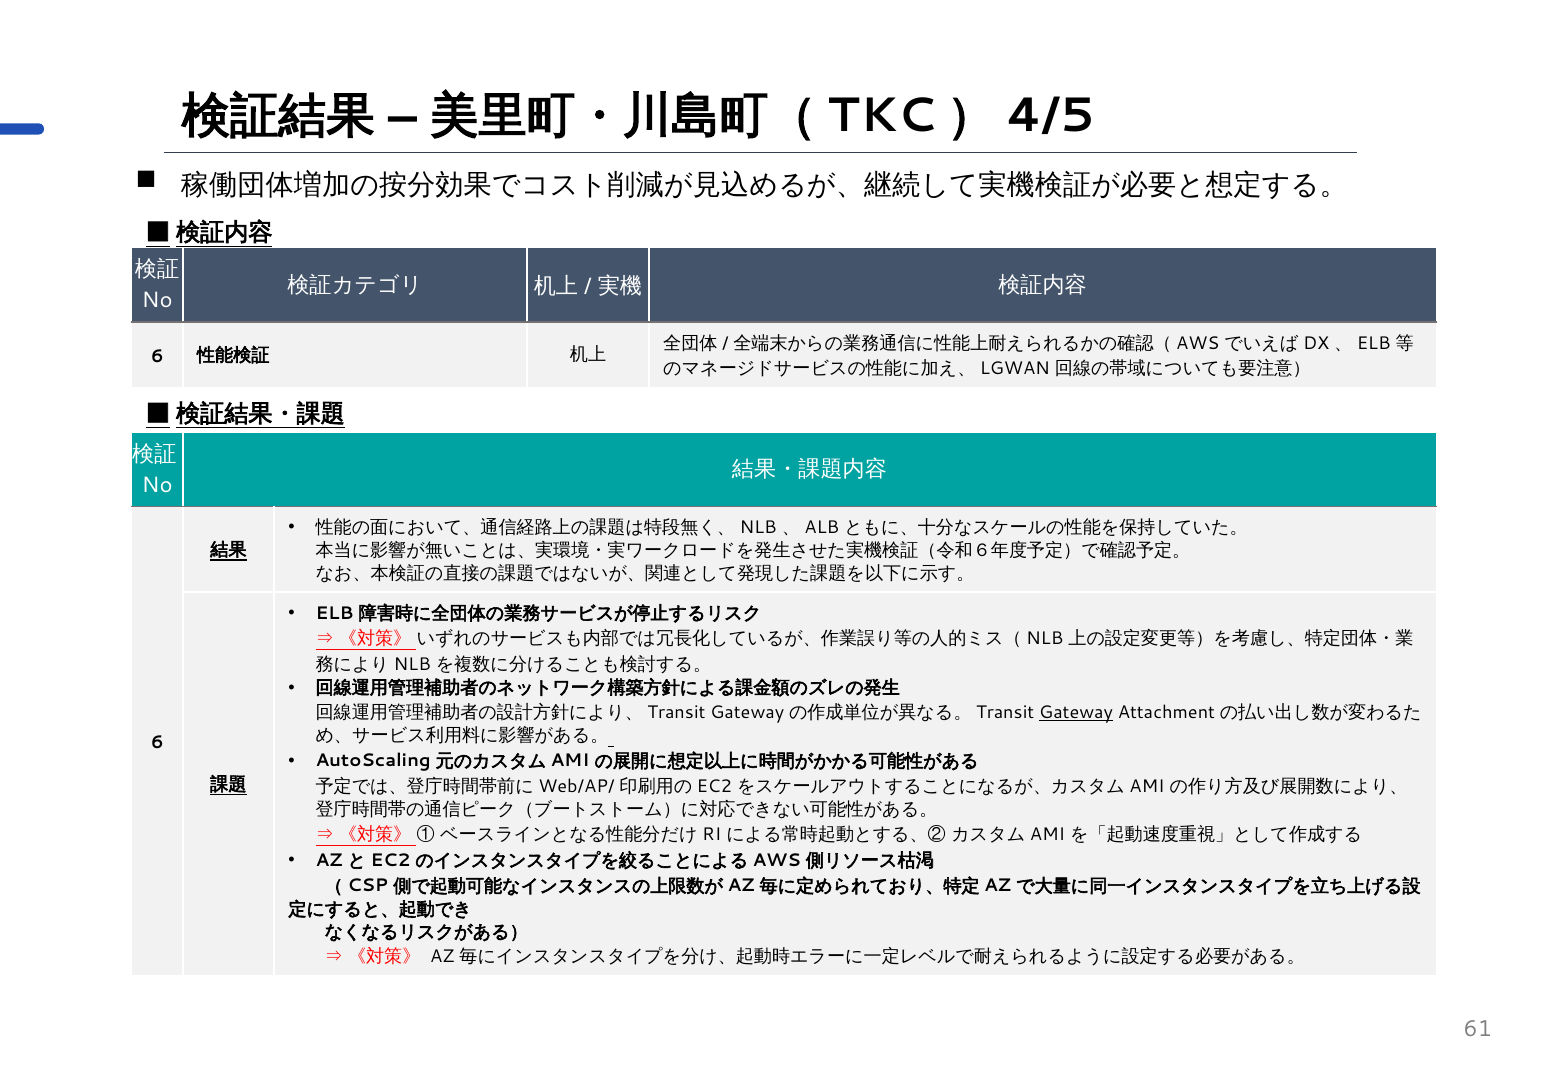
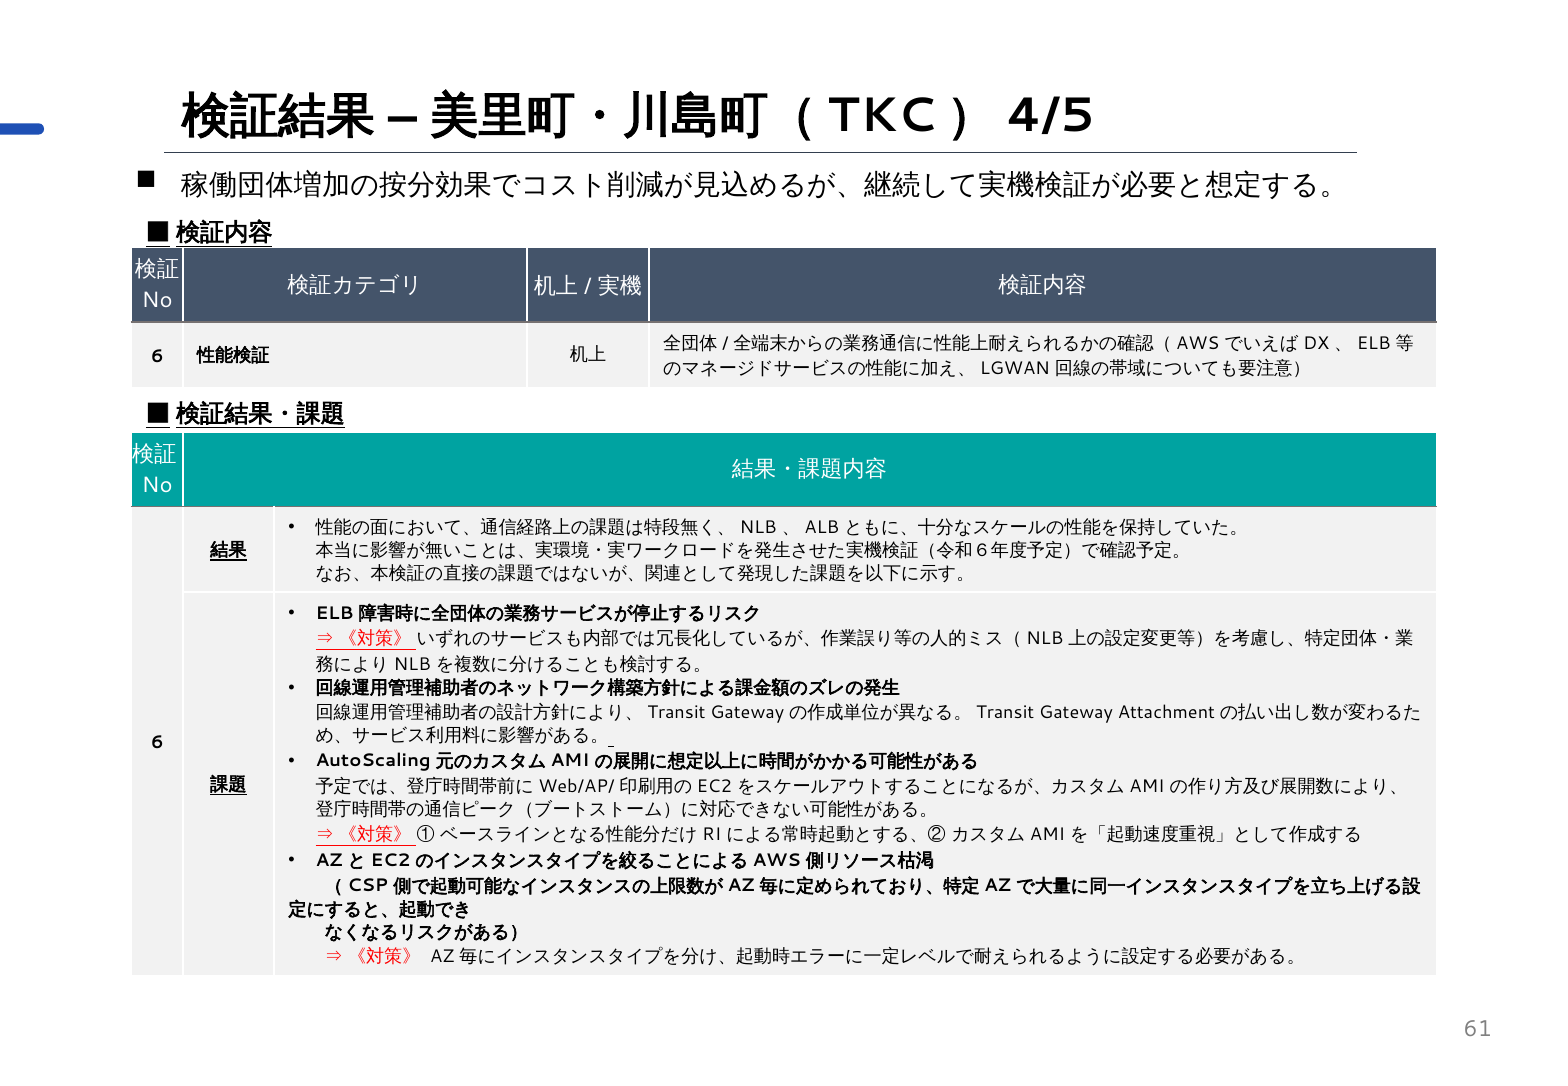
Gateway at (1076, 712) underline: present -> none
